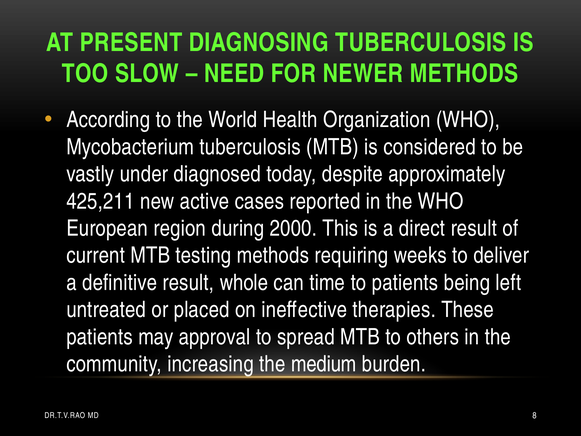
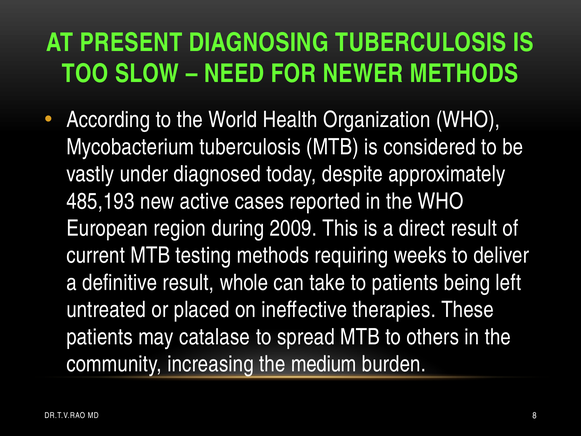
425,211: 425,211 -> 485,193
2000: 2000 -> 2009
time: time -> take
approval: approval -> catalase
